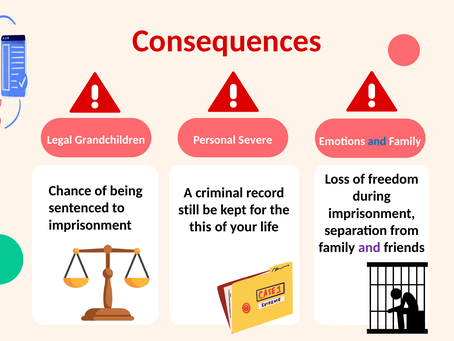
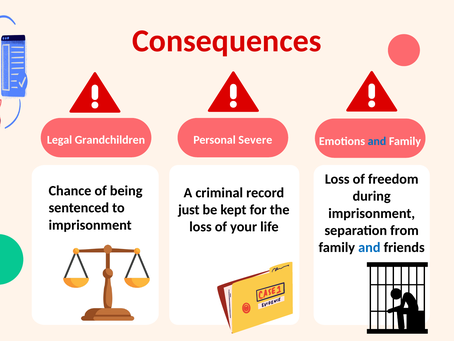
still: still -> just
this at (200, 226): this -> loss
and at (369, 247) colour: purple -> blue
